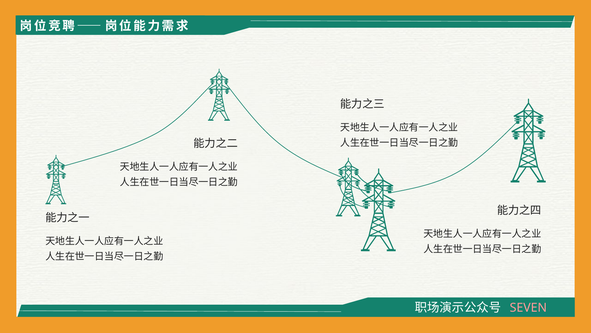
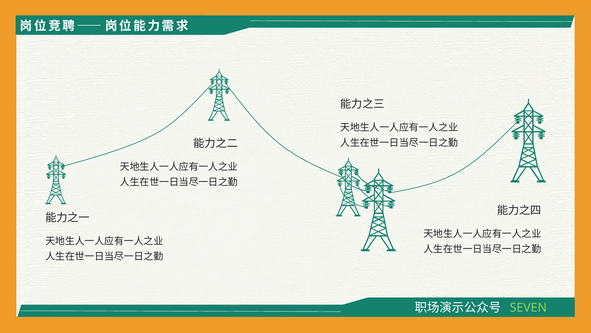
SEVEN colour: pink -> light green
